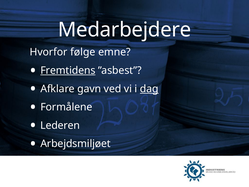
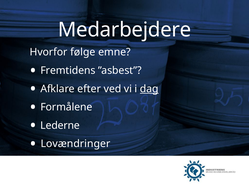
Fremtidens underline: present -> none
gavn: gavn -> efter
Lederen: Lederen -> Lederne
Arbejdsmiljøet: Arbejdsmiljøet -> Lovændringer
